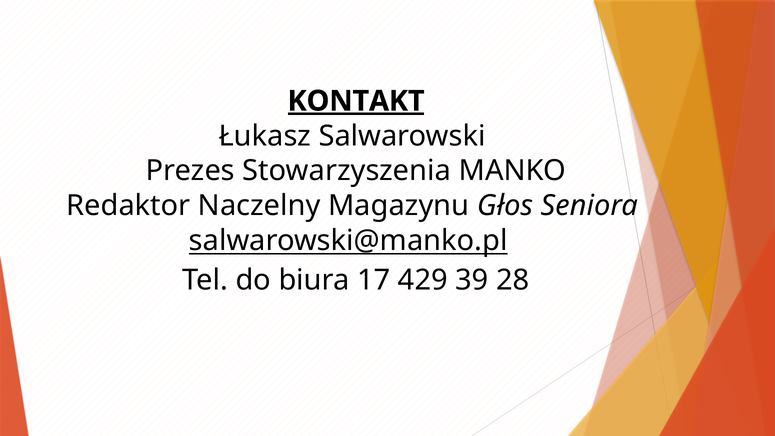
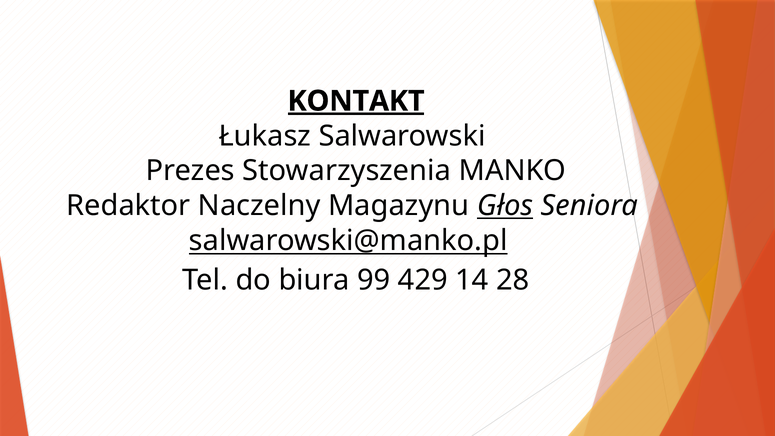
Głos underline: none -> present
17: 17 -> 99
39: 39 -> 14
